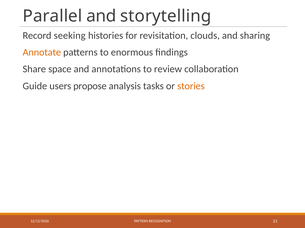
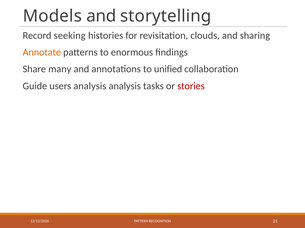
Parallel: Parallel -> Models
space: space -> many
review: review -> unified
users propose: propose -> analysis
stories colour: orange -> red
